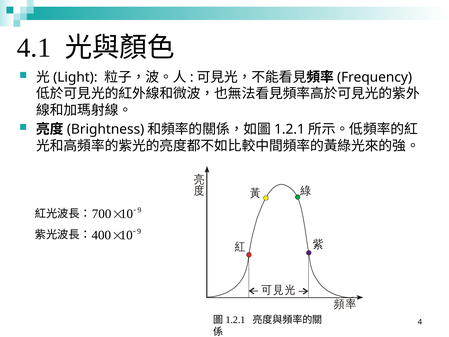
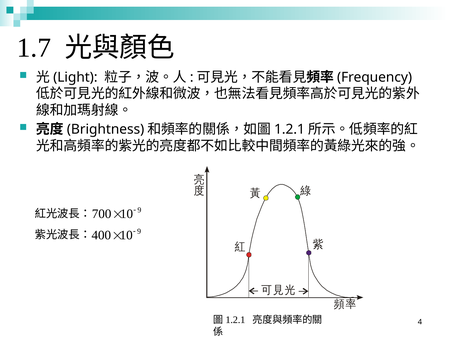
4.1: 4.1 -> 1.7
